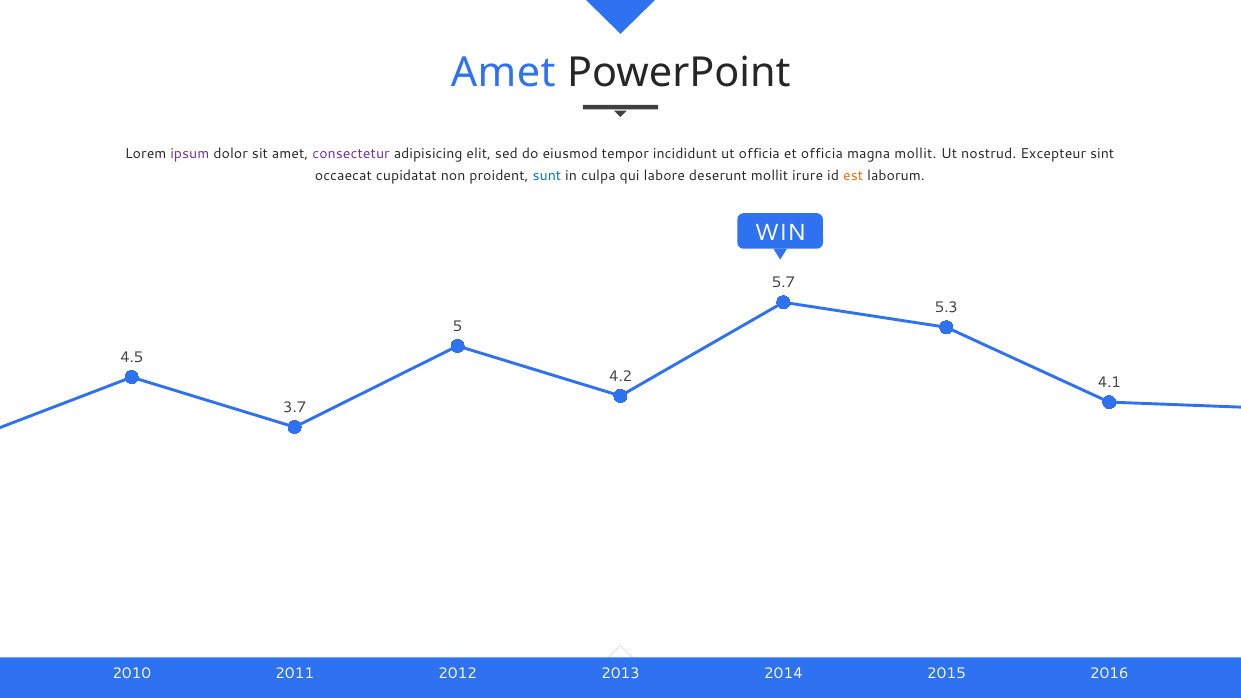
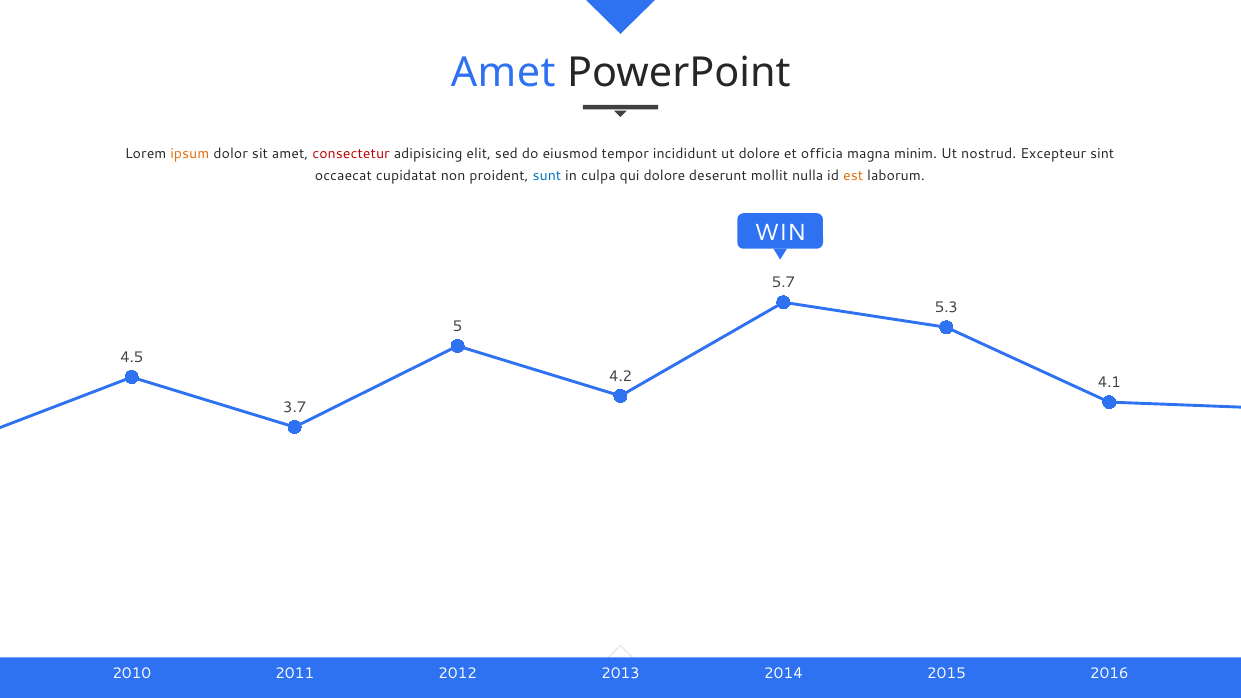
ipsum colour: purple -> orange
consectetur colour: purple -> red
ut officia: officia -> dolore
magna mollit: mollit -> minim
qui labore: labore -> dolore
irure: irure -> nulla
